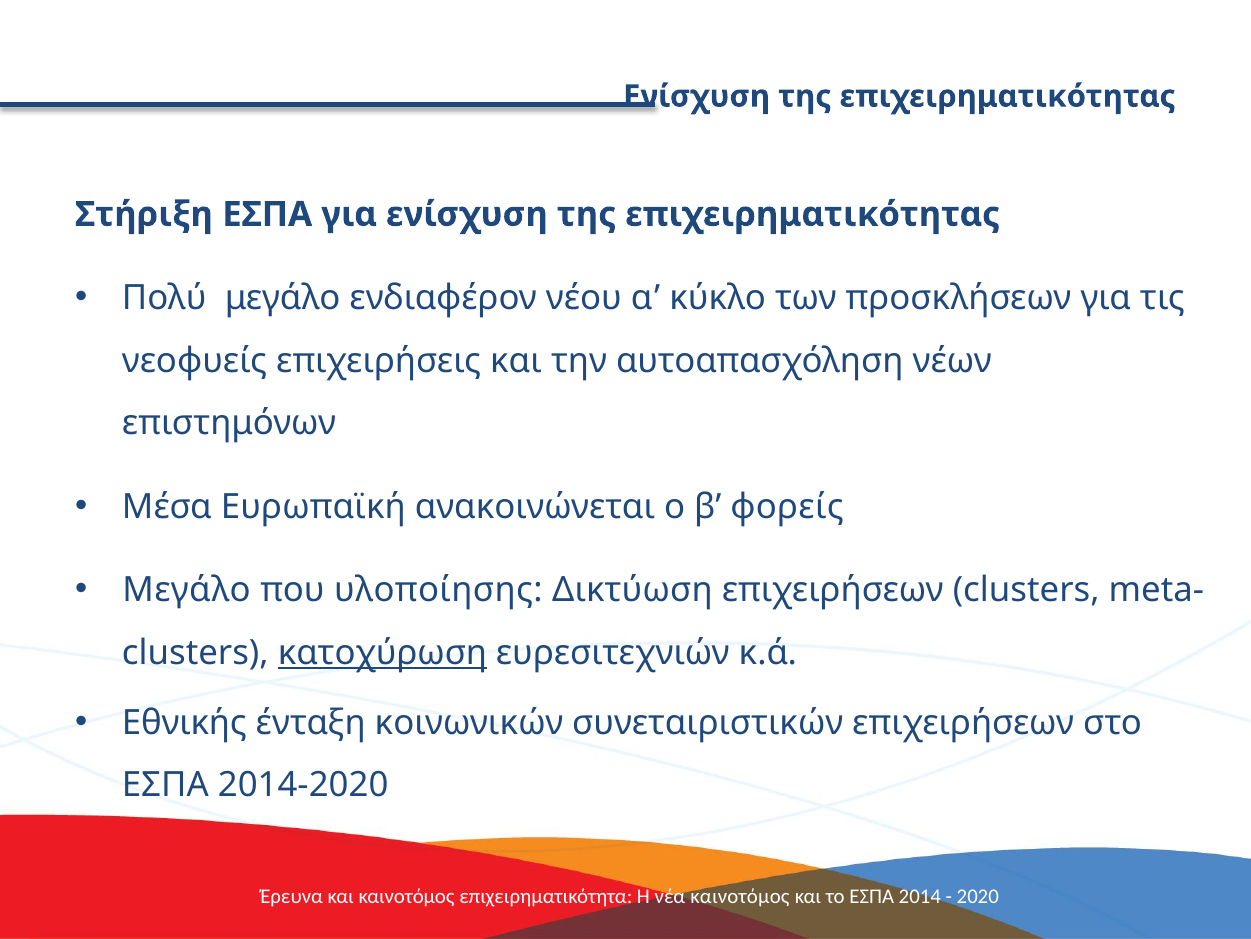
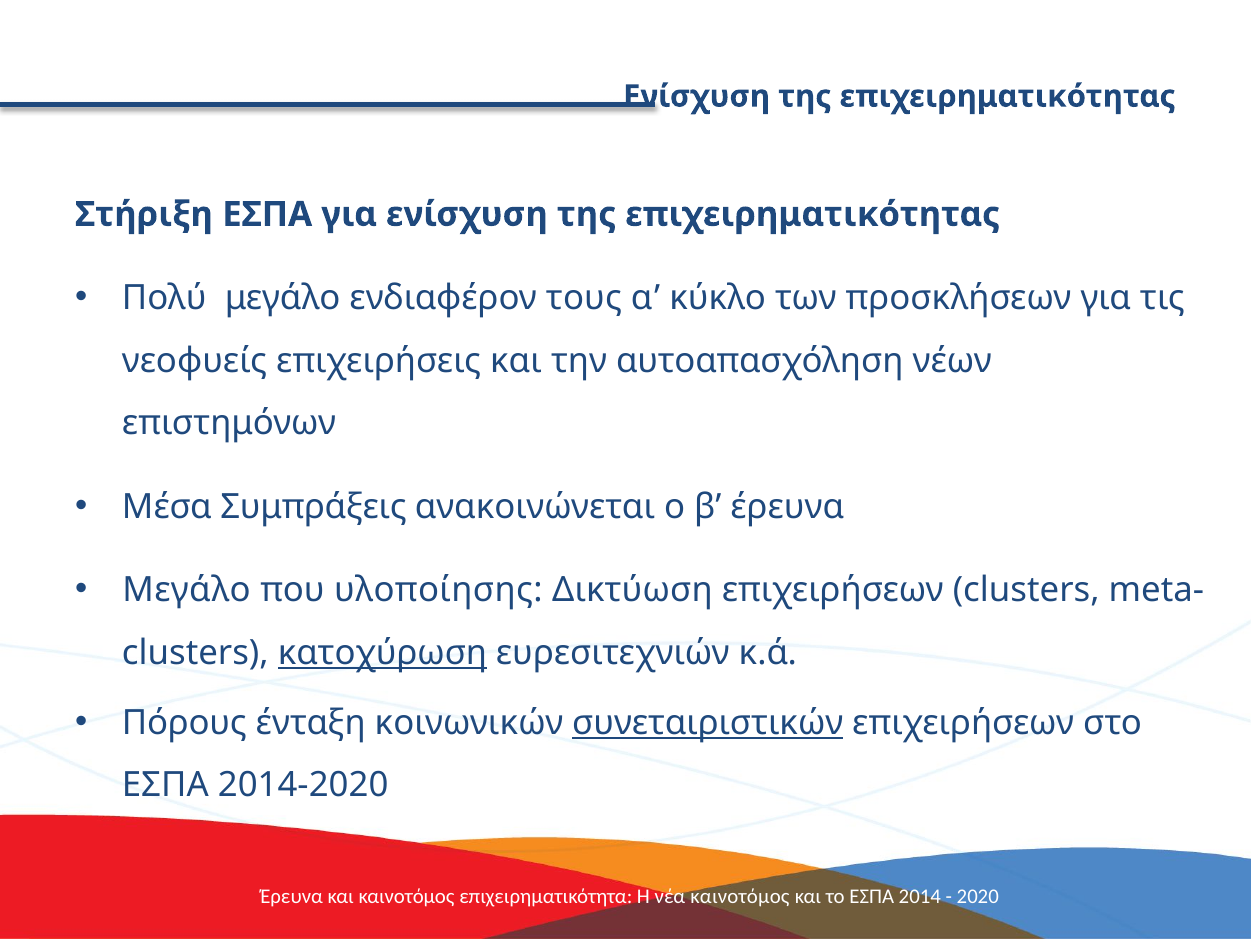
νέου: νέου -> τους
Ευρωπαϊκή: Ευρωπαϊκή -> Συμπράξεις
β φορείς: φορείς -> έρευνα
Εθνικής: Εθνικής -> Πόρους
συνεταιριστικών underline: none -> present
